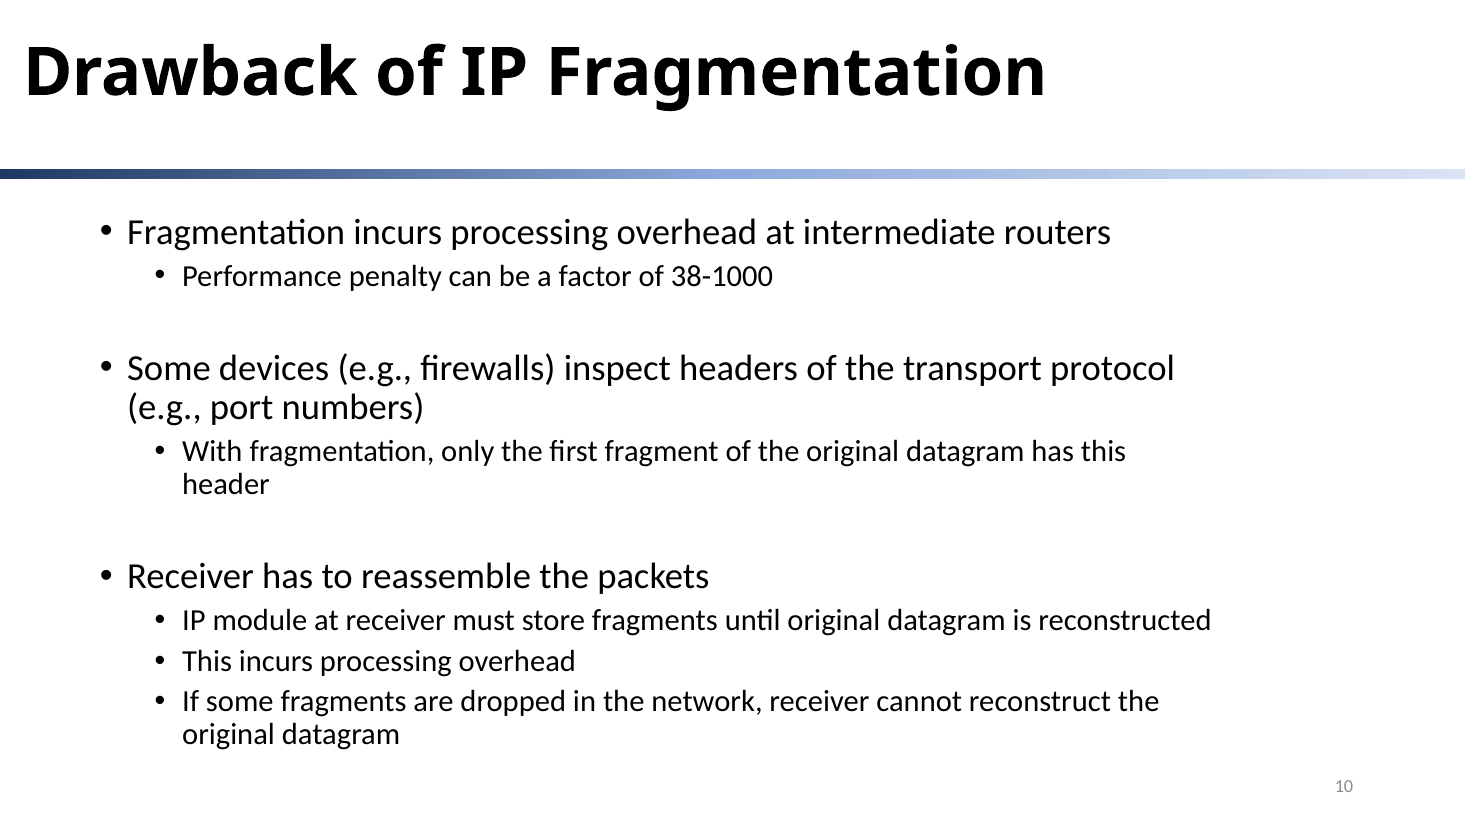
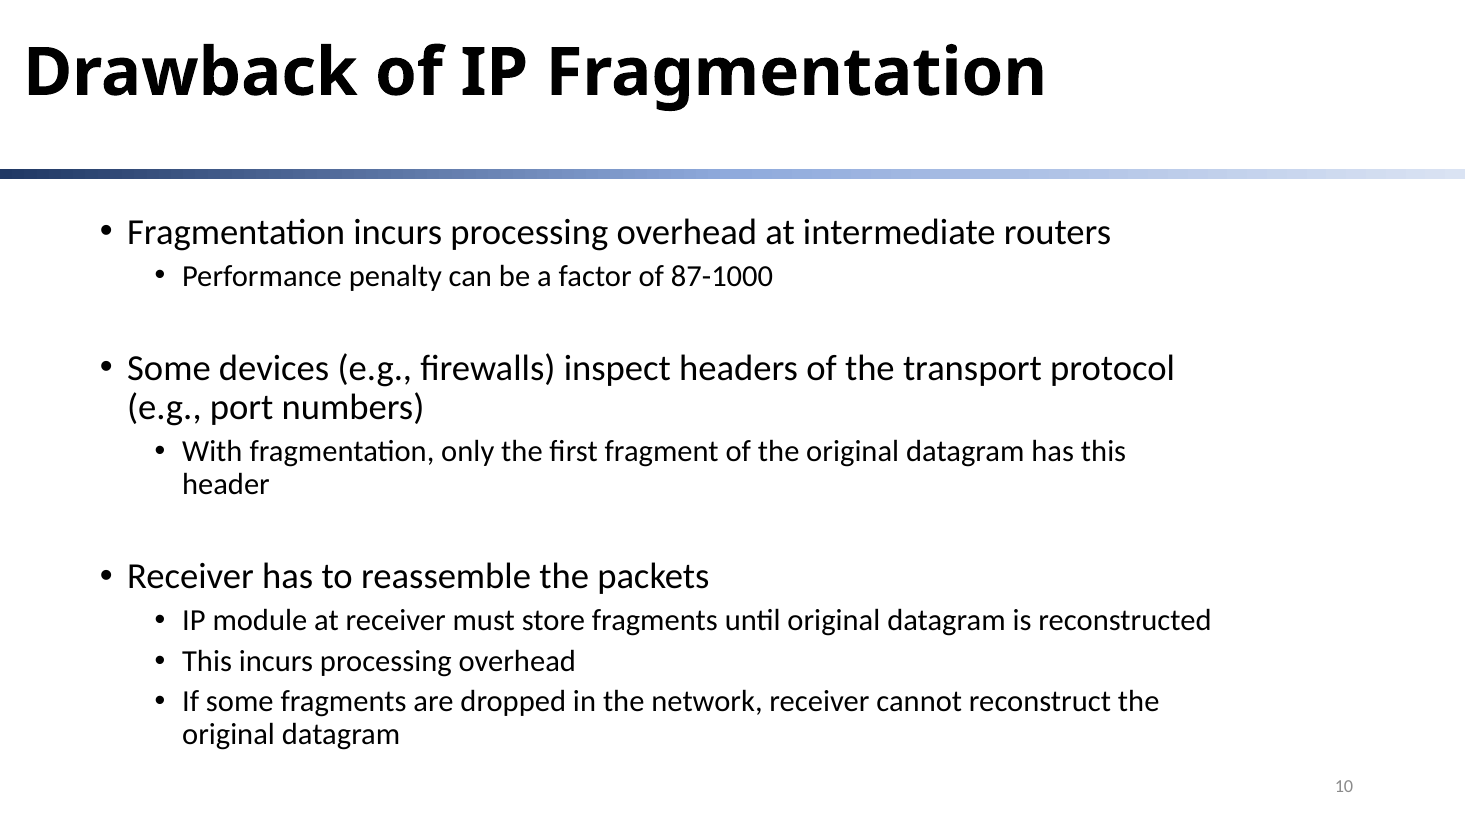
38-1000: 38-1000 -> 87-1000
